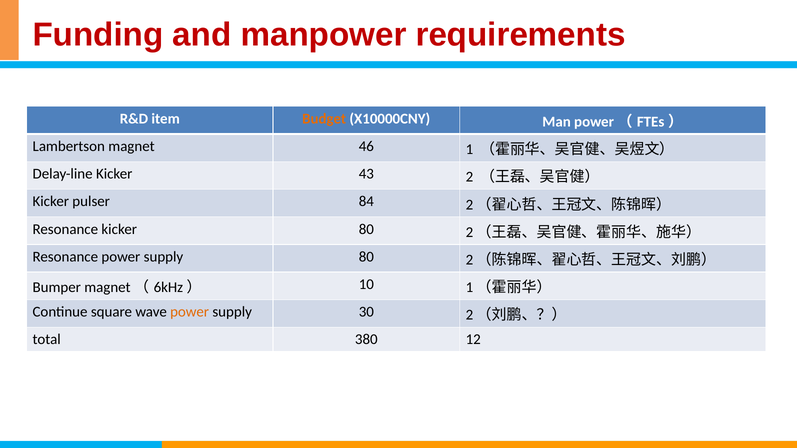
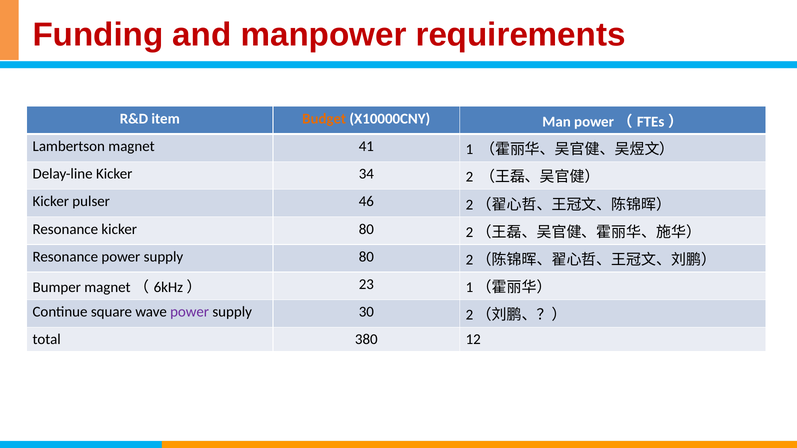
46: 46 -> 41
43: 43 -> 34
84: 84 -> 46
10: 10 -> 23
power at (190, 312) colour: orange -> purple
